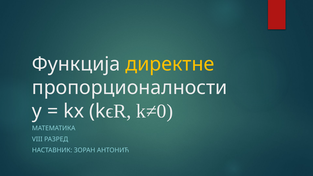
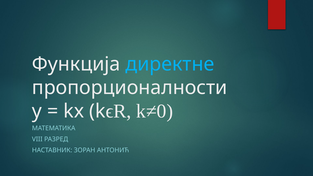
директне colour: yellow -> light blue
